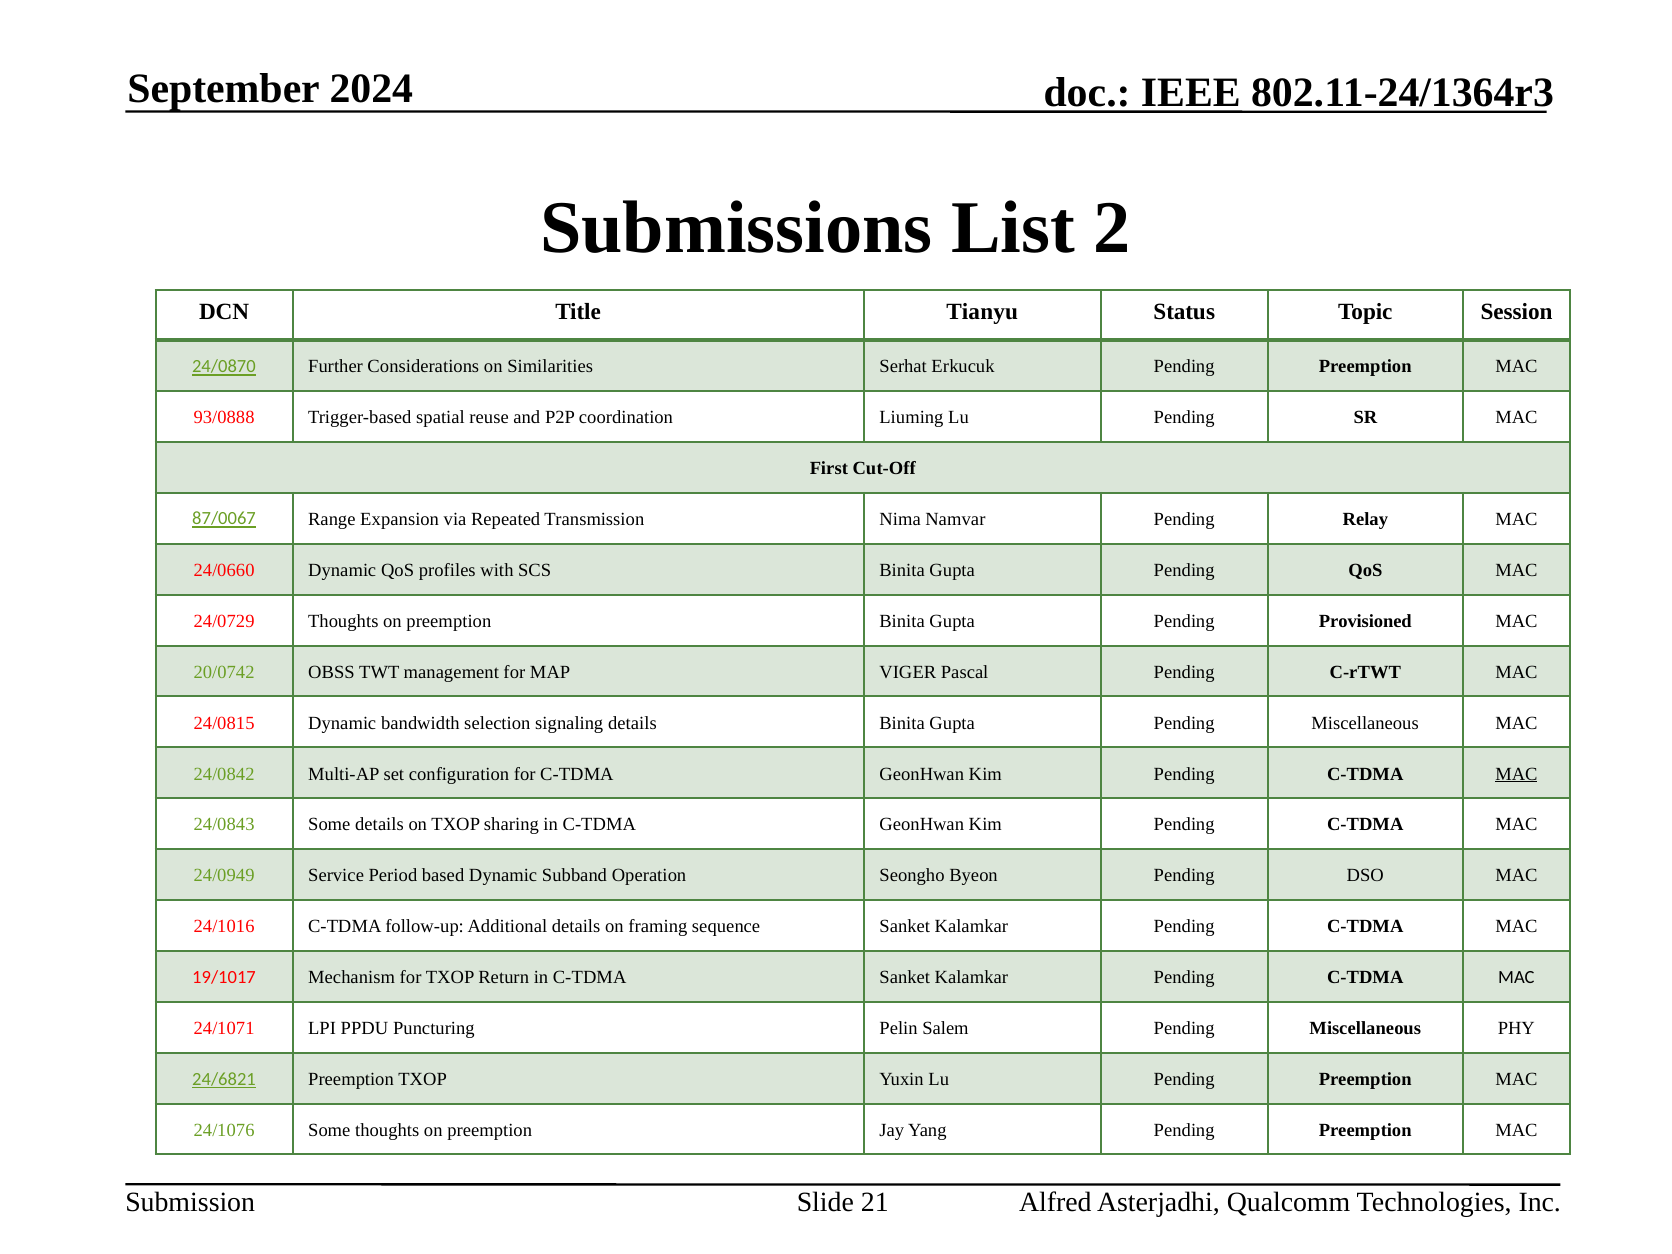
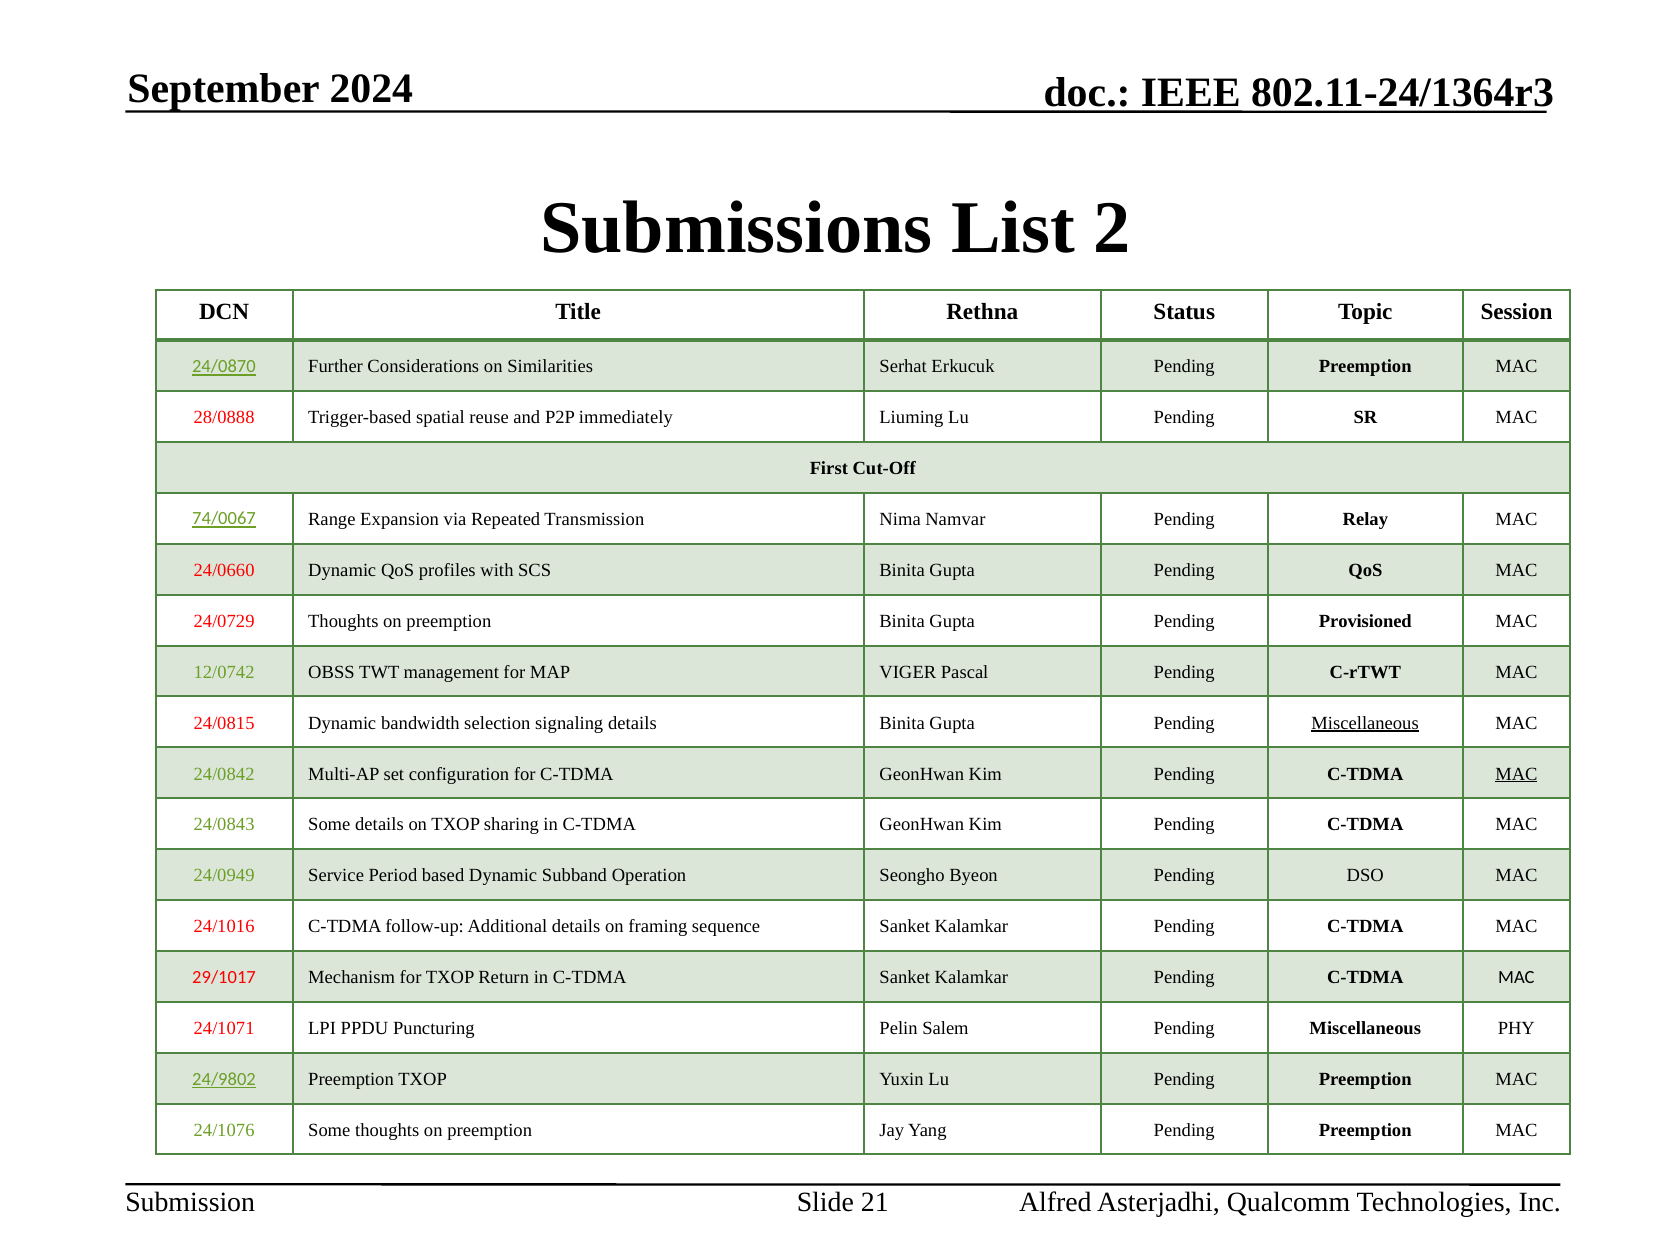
Tianyu: Tianyu -> Rethna
93/0888: 93/0888 -> 28/0888
coordination: coordination -> immediately
87/0067: 87/0067 -> 74/0067
20/0742: 20/0742 -> 12/0742
Miscellaneous at (1365, 723) underline: none -> present
19/1017: 19/1017 -> 29/1017
24/6821: 24/6821 -> 24/9802
